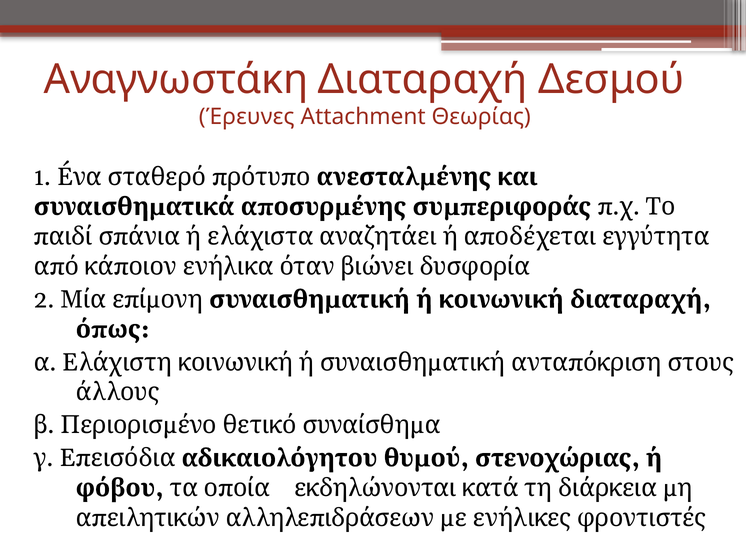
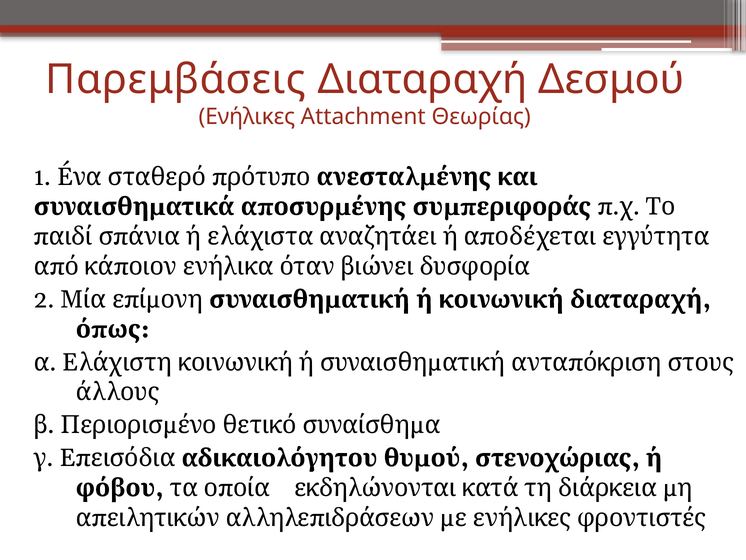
Αναγνωστάκη: Αναγνωστάκη -> Παρεμβάσεις
Έρευνες: Έρευνες -> Ενήλικες
